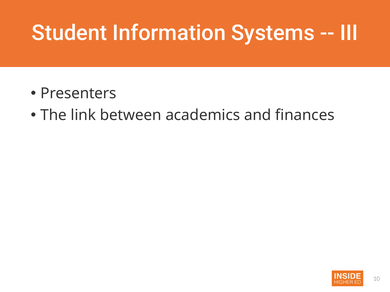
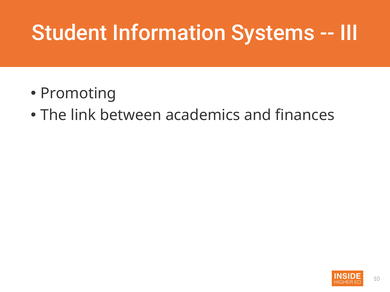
Presenters: Presenters -> Promoting
